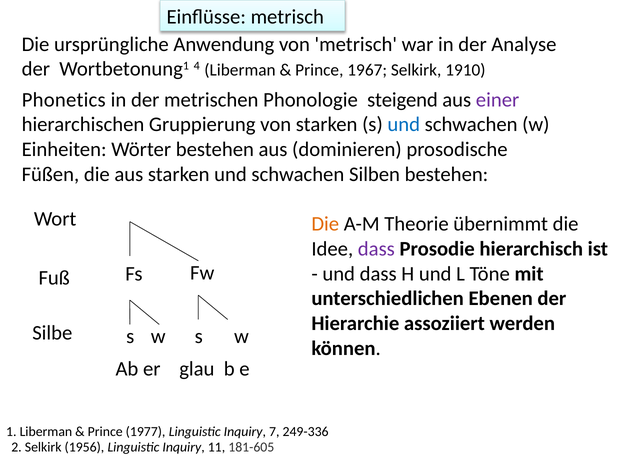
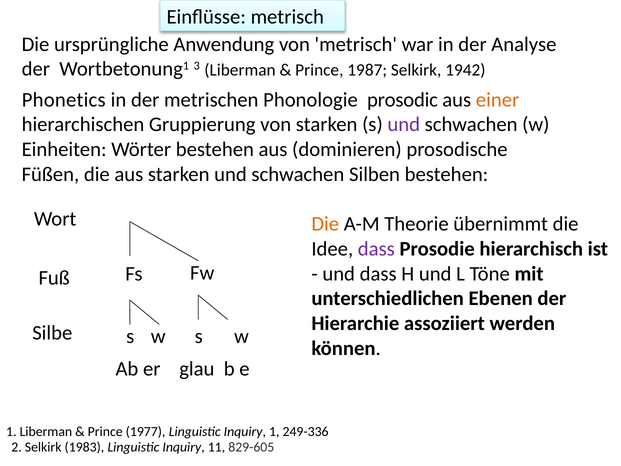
4: 4 -> 3
1967: 1967 -> 1987
1910: 1910 -> 1942
steigend: steigend -> prosodic
einer colour: purple -> orange
und at (404, 125) colour: blue -> purple
Inquiry 7: 7 -> 1
1956: 1956 -> 1983
181-605: 181-605 -> 829-605
